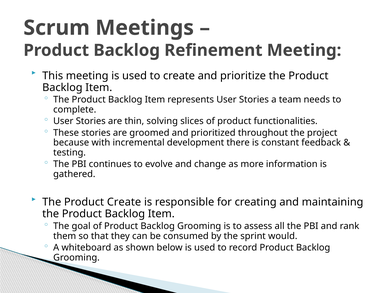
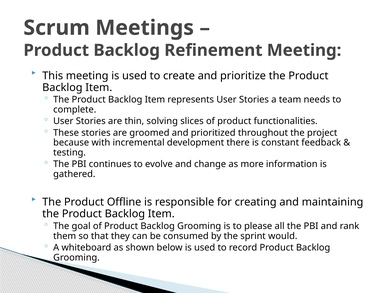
Product Create: Create -> Offline
assess: assess -> please
